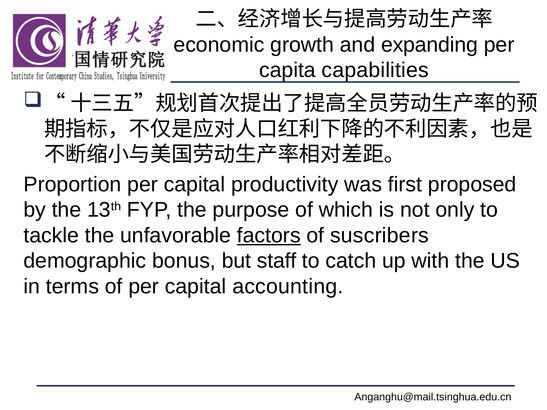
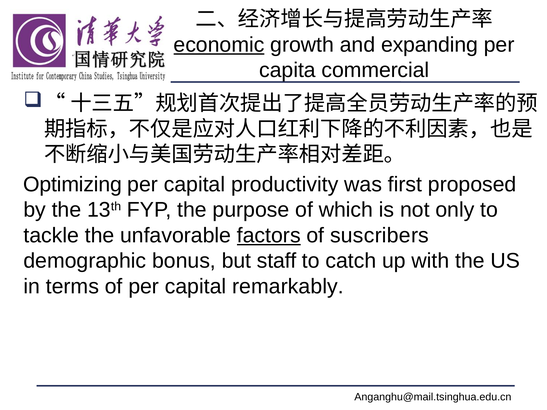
economic underline: none -> present
capabilities: capabilities -> commercial
Proportion: Proportion -> Optimizing
accounting: accounting -> remarkably
